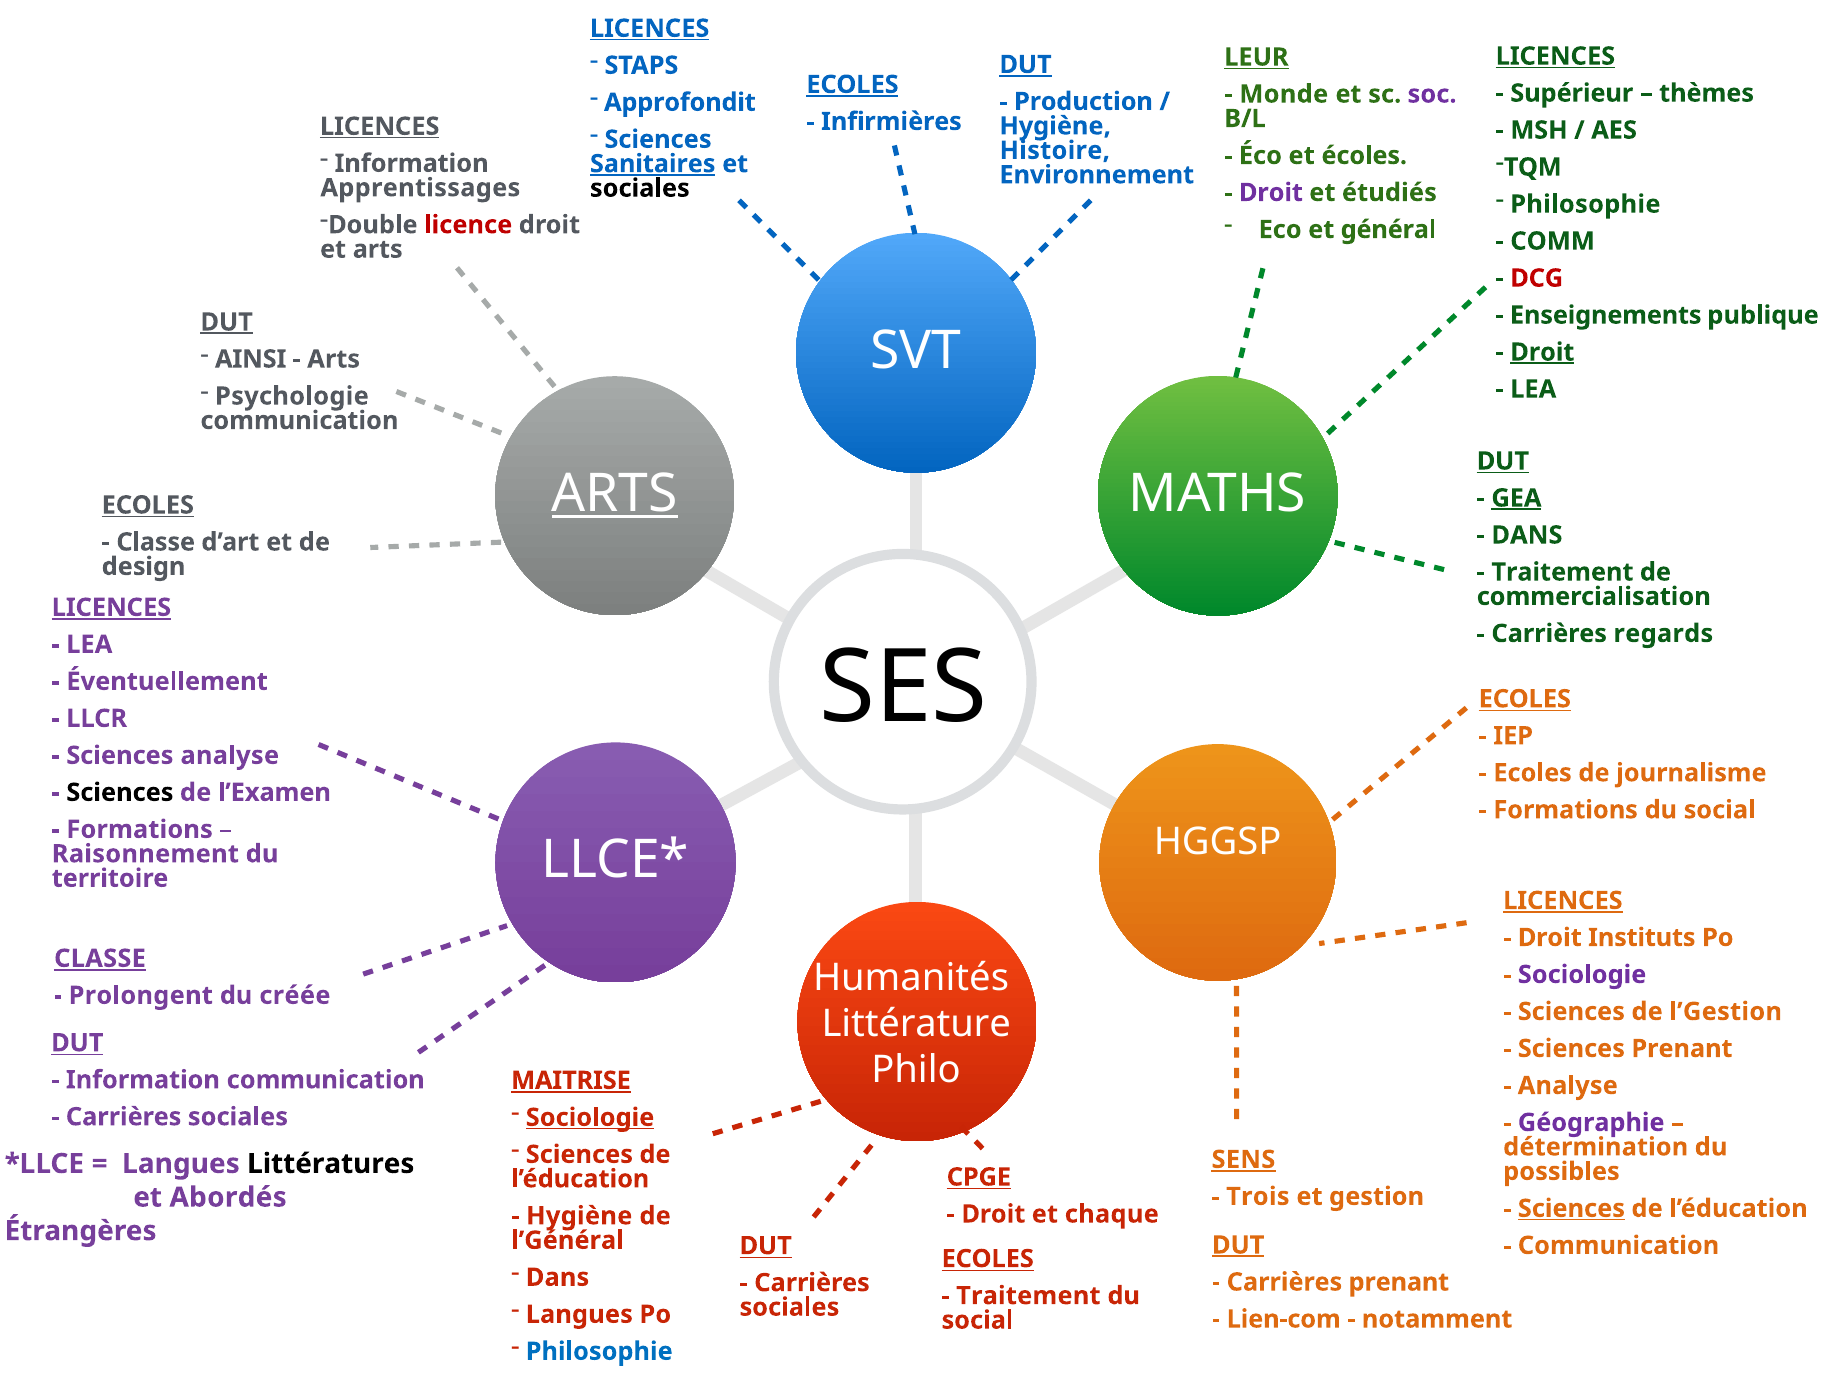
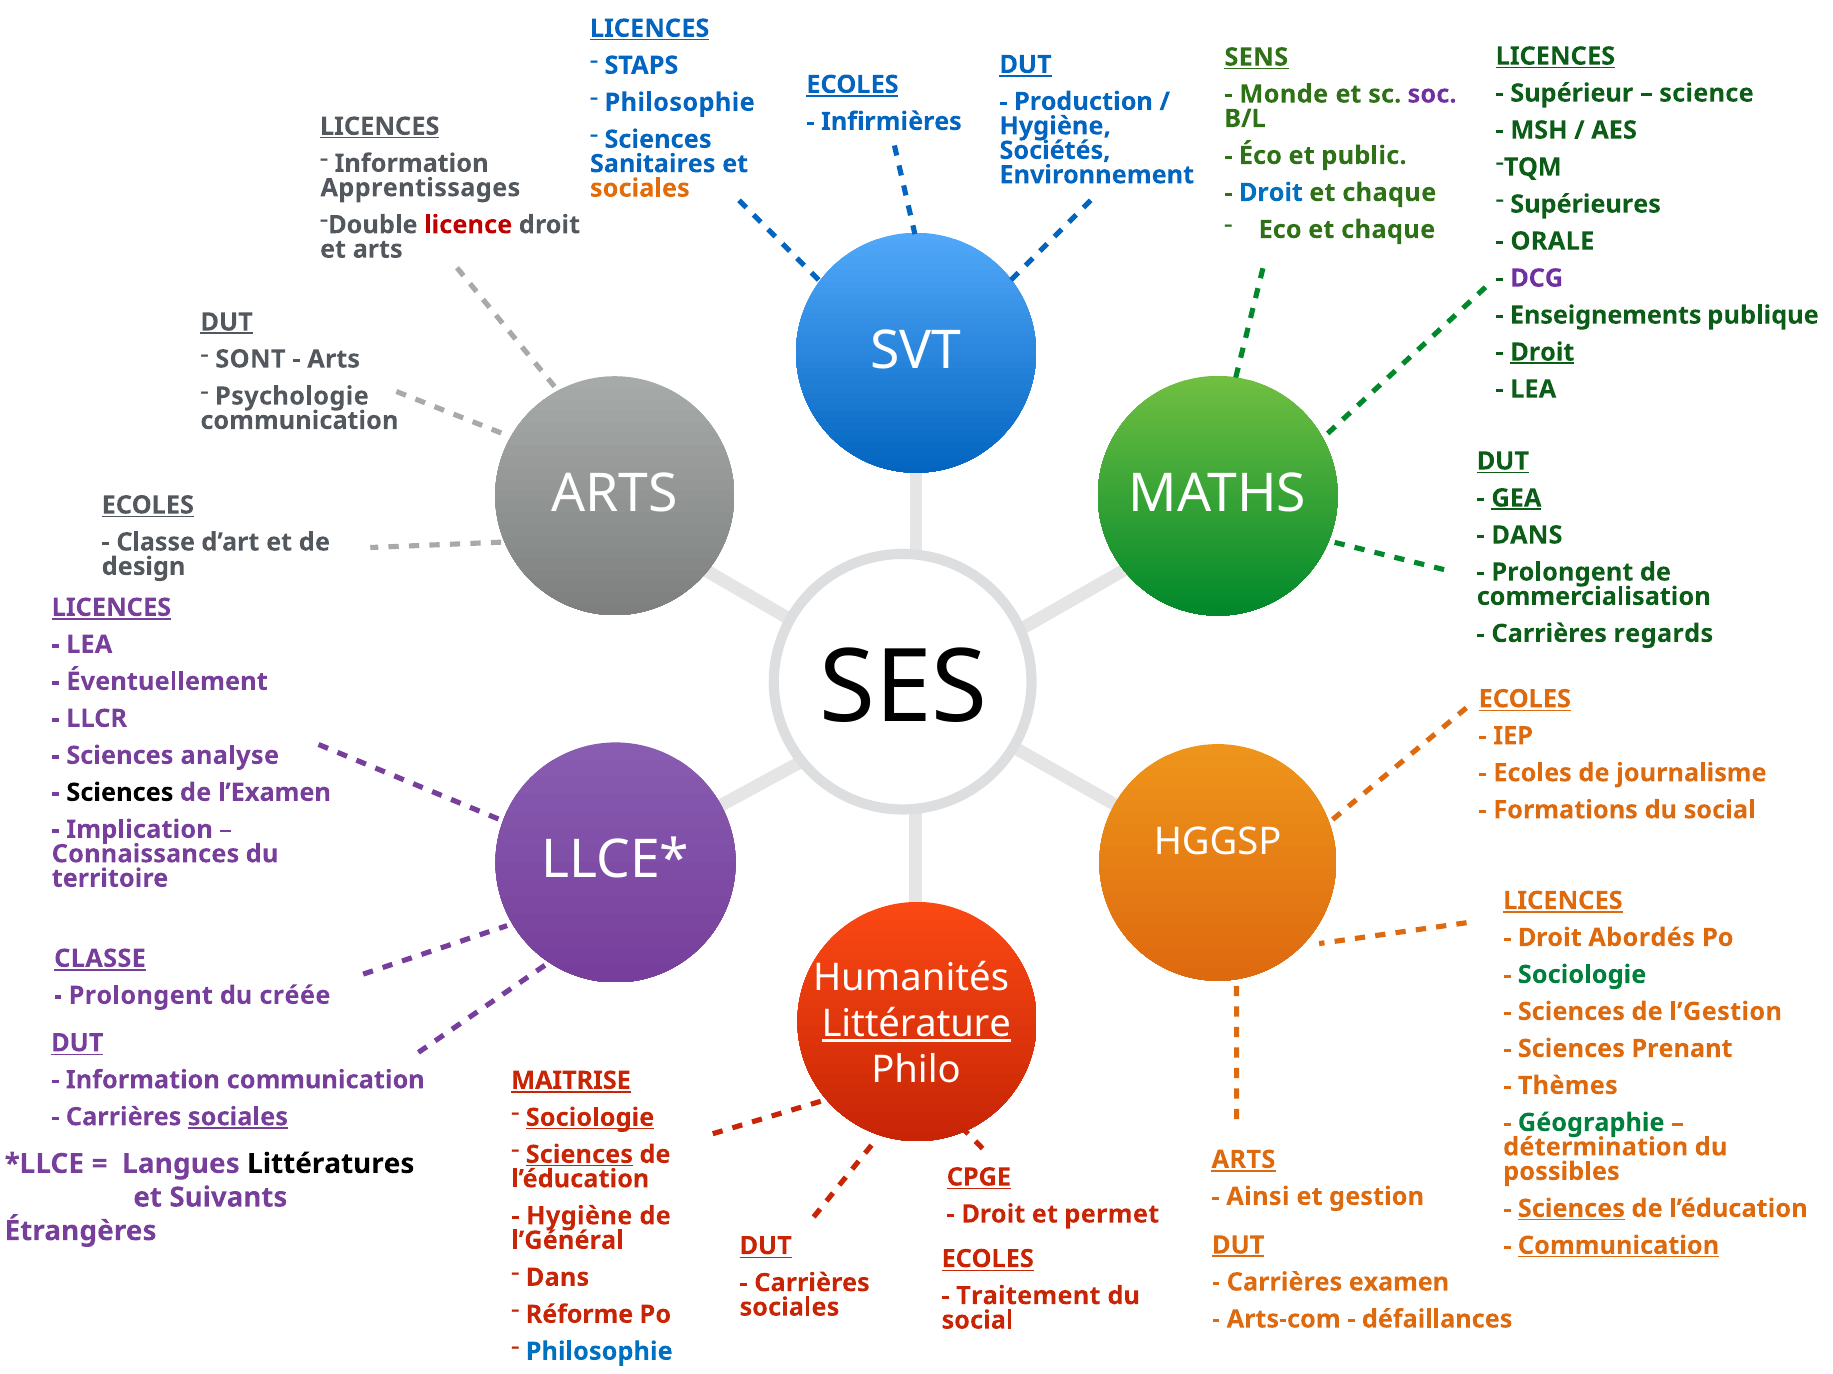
LEUR: LEUR -> SENS
Approfondit at (680, 102): Approfondit -> Philosophie
thèmes: thèmes -> science
Histoire: Histoire -> Sociétés
écoles: écoles -> public
Sanitaires underline: present -> none
sociales at (640, 188) colour: black -> orange
Droit at (1271, 193) colour: purple -> blue
étudiés at (1389, 193): étudiés -> chaque
Philosophie at (1585, 204): Philosophie -> Supérieures
Eco et général: général -> chaque
COMM: COMM -> ORALE
DCG colour: red -> purple
AINSI: AINSI -> SONT
ARTS at (615, 494) underline: present -> none
Traitement at (1562, 572): Traitement -> Prolongent
Formations at (140, 830): Formations -> Implication
Raisonnement: Raisonnement -> Connaissances
Instituts: Instituts -> Abordés
Sociologie at (1582, 975) colour: purple -> green
Littérature underline: none -> present
Analyse at (1568, 1086): Analyse -> Thèmes
sociales at (238, 1118) underline: none -> present
Géographie colour: purple -> green
Sciences at (579, 1155) underline: none -> present
SENS at (1243, 1160): SENS -> ARTS
Trois: Trois -> Ainsi
Abordés: Abordés -> Suivants
chaque: chaque -> permet
Communication at (1619, 1246) underline: none -> present
Carrières prenant: prenant -> examen
Langues at (579, 1315): Langues -> Réforme
Lien-com: Lien-com -> Arts-com
notamment: notamment -> défaillances
